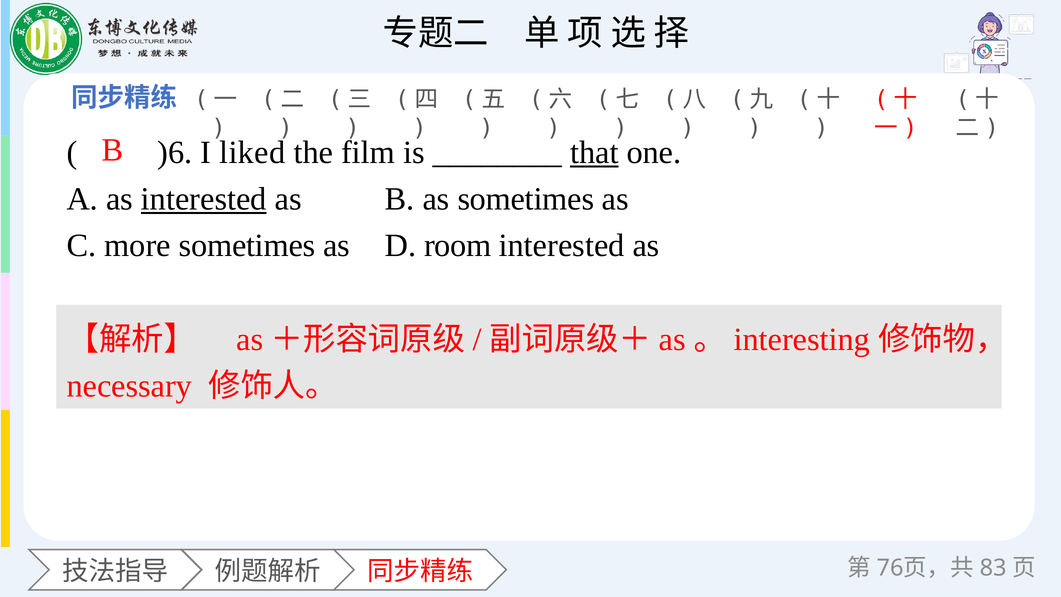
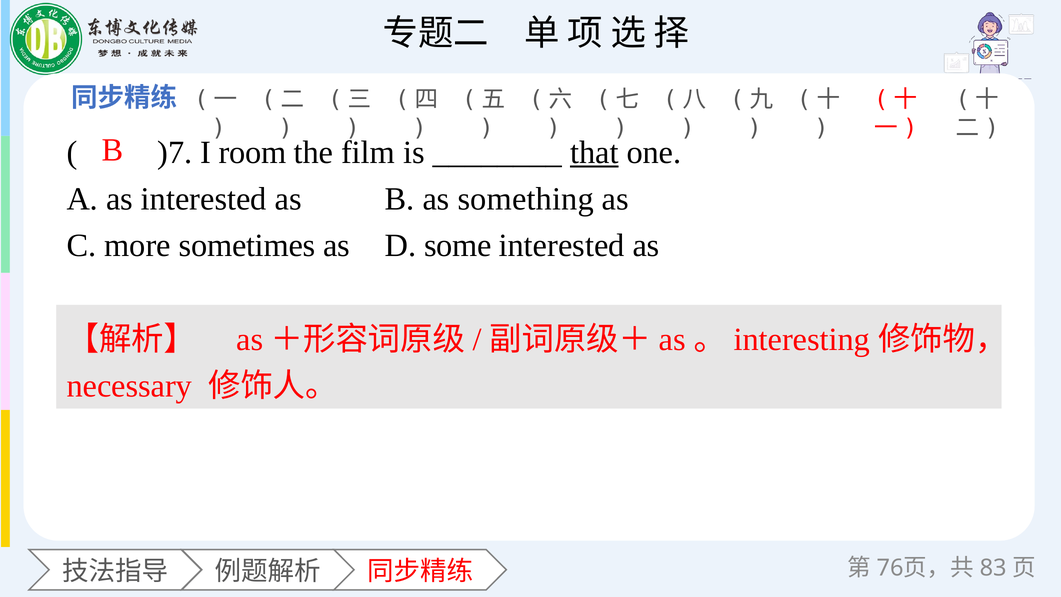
)6: )6 -> )7
liked: liked -> room
interested at (204, 199) underline: present -> none
as sometimes: sometimes -> something
room: room -> some
